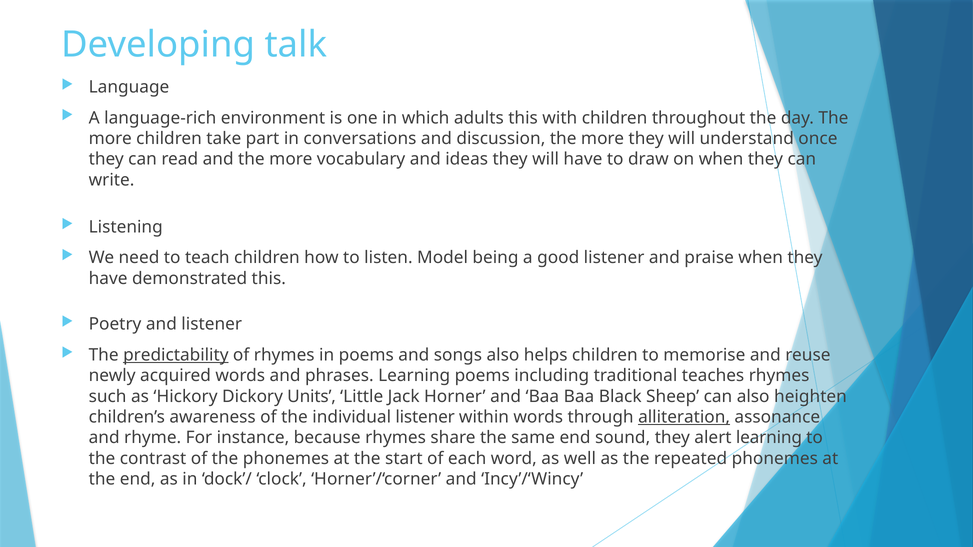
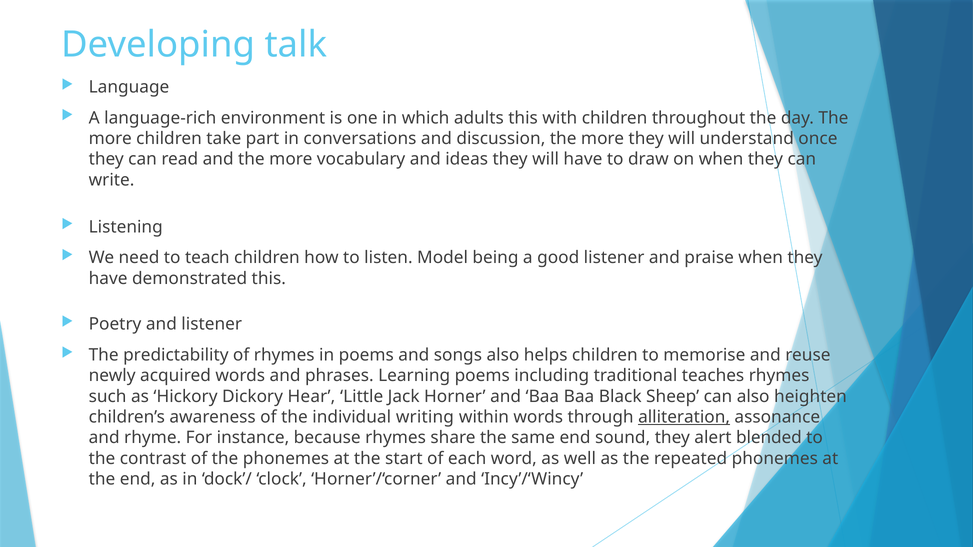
predictability underline: present -> none
Units: Units -> Hear
individual listener: listener -> writing
alert learning: learning -> blended
